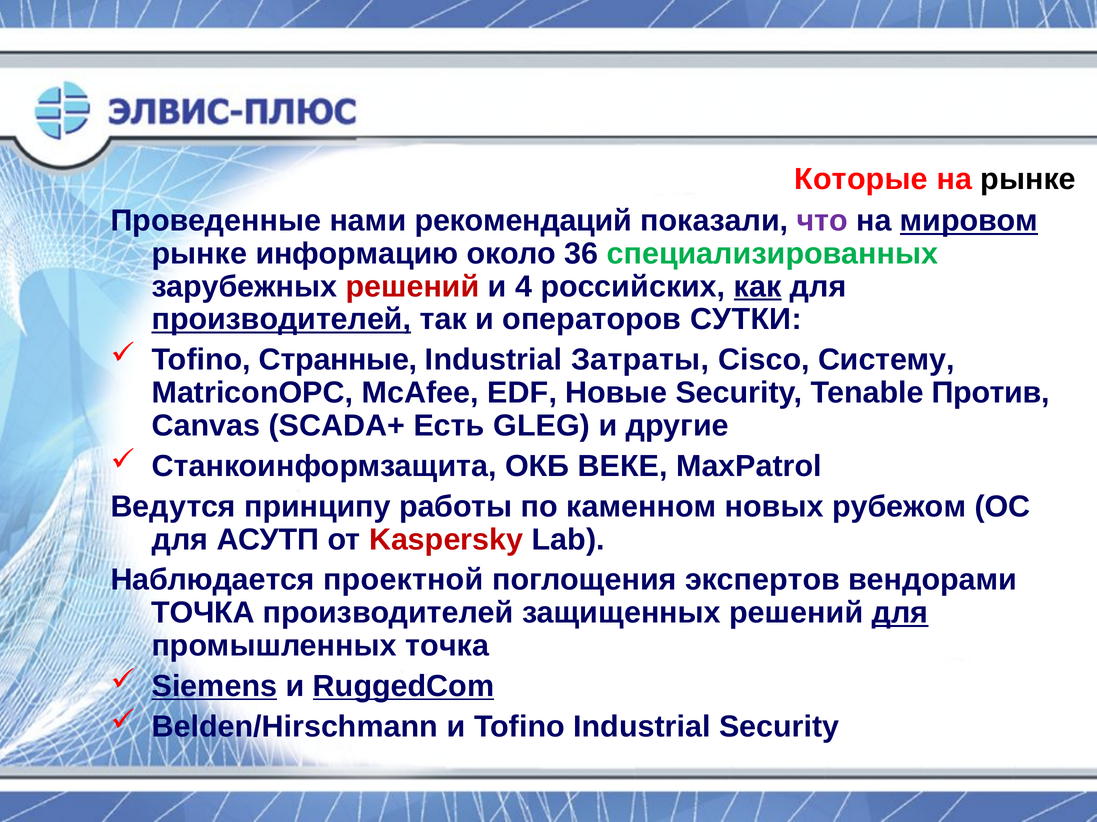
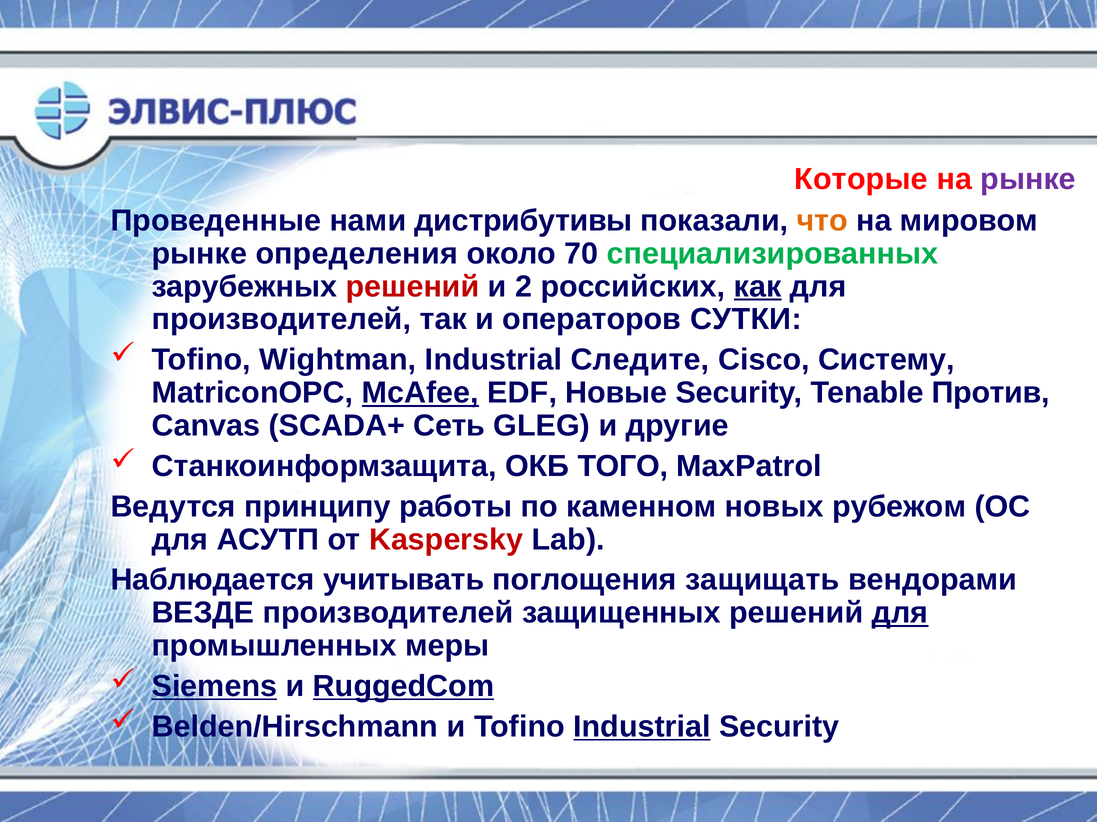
рынке at (1028, 179) colour: black -> purple
рекомендаций: рекомендаций -> дистрибутивы
что colour: purple -> orange
мировом underline: present -> none
информацию: информацию -> определения
36: 36 -> 70
4: 4 -> 2
производителей at (281, 320) underline: present -> none
Странные: Странные -> Wightman
Затраты: Затраты -> Следите
McAfee underline: none -> present
Есть: Есть -> Сеть
ВЕКЕ: ВЕКЕ -> ТОГО
проектной: проектной -> учитывать
экспертов: экспертов -> защищать
ТОЧКА at (203, 613): ТОЧКА -> ВЕЗДЕ
промышленных точка: точка -> меры
Industrial at (642, 727) underline: none -> present
